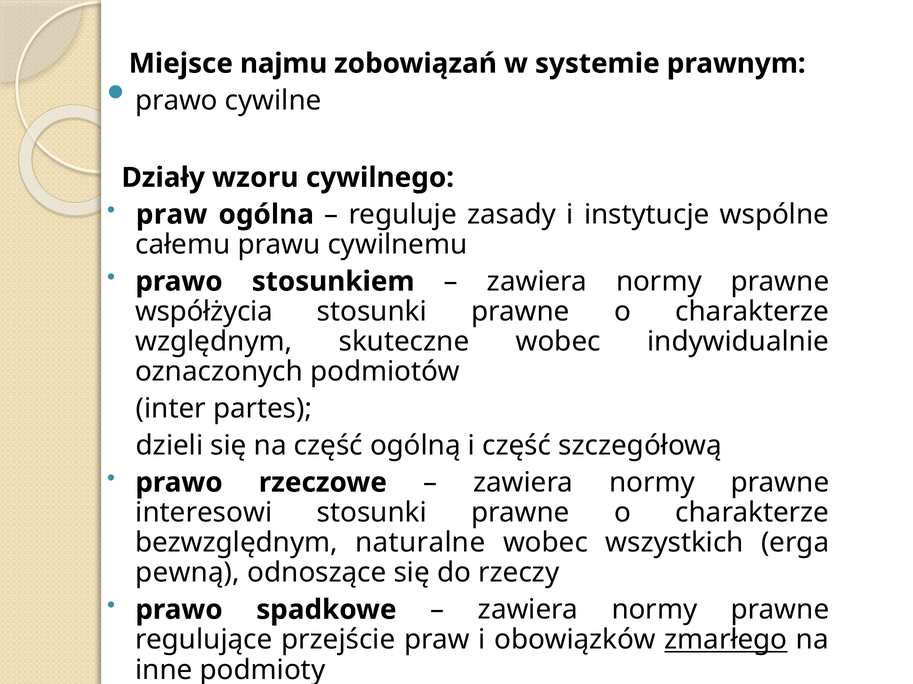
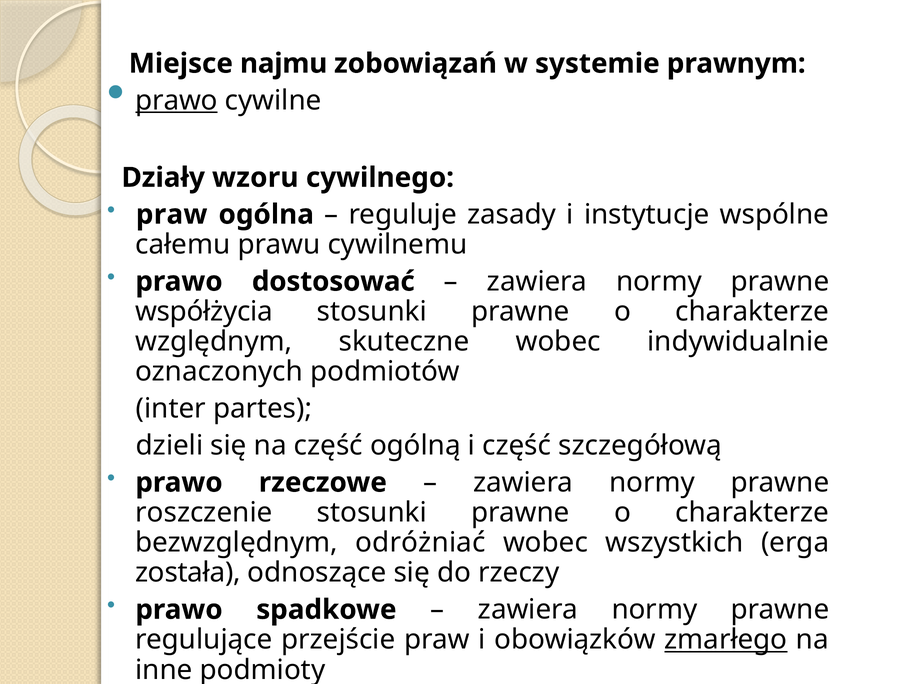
prawo at (177, 101) underline: none -> present
stosunkiem: stosunkiem -> dostosować
interesowi: interesowi -> roszczenie
naturalne: naturalne -> odróżniać
pewną: pewną -> została
